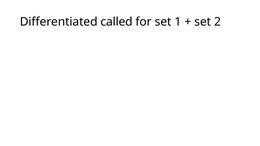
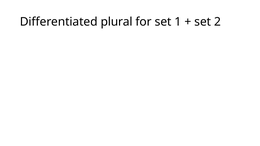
called: called -> plural
